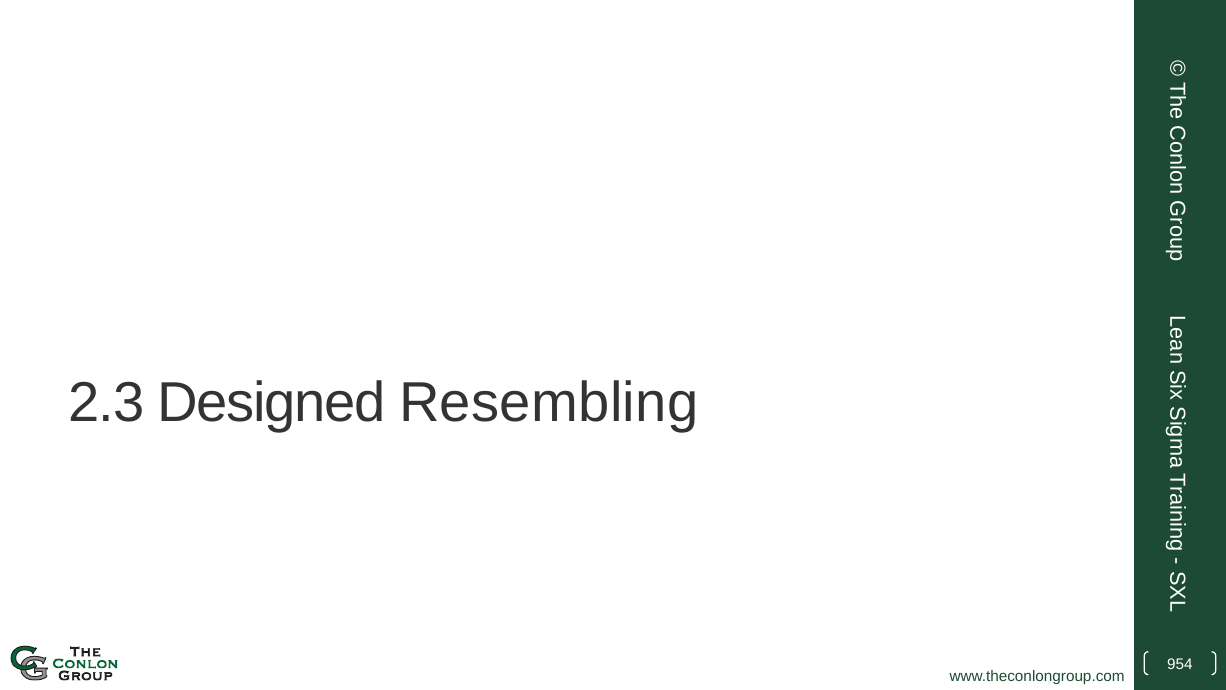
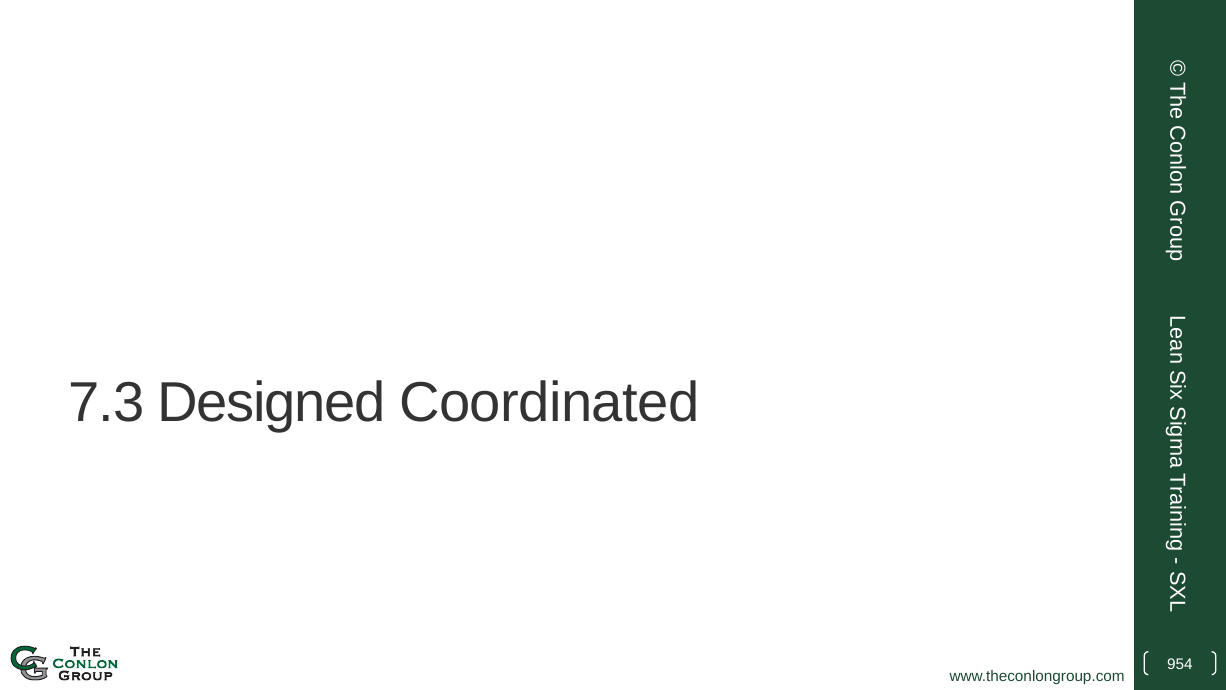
2.3: 2.3 -> 7.3
Resembling: Resembling -> Coordinated
